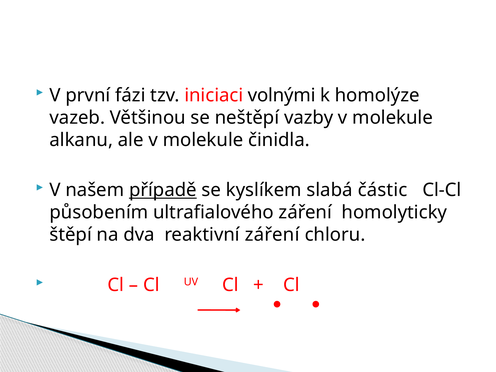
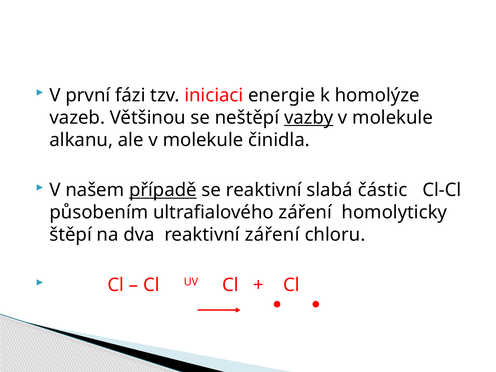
volnými: volnými -> energie
vazby underline: none -> present
se kyslíkem: kyslíkem -> reaktivní
